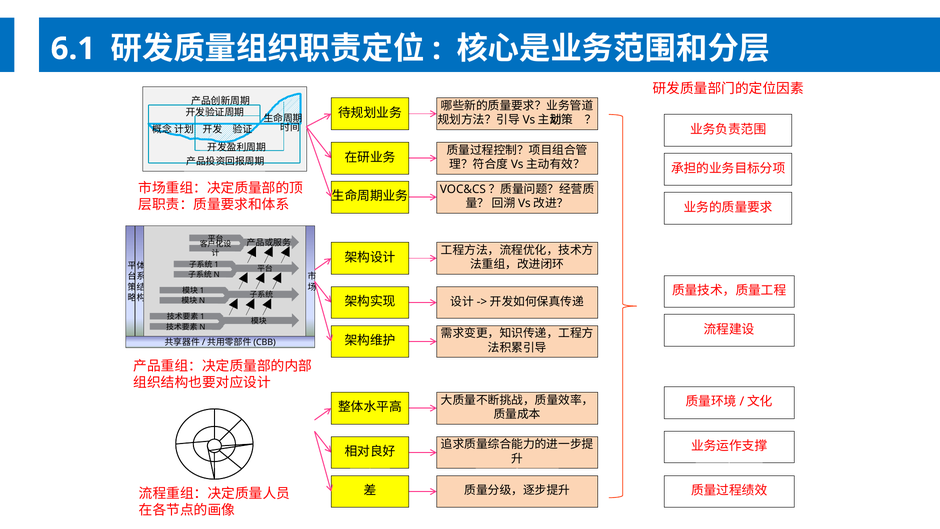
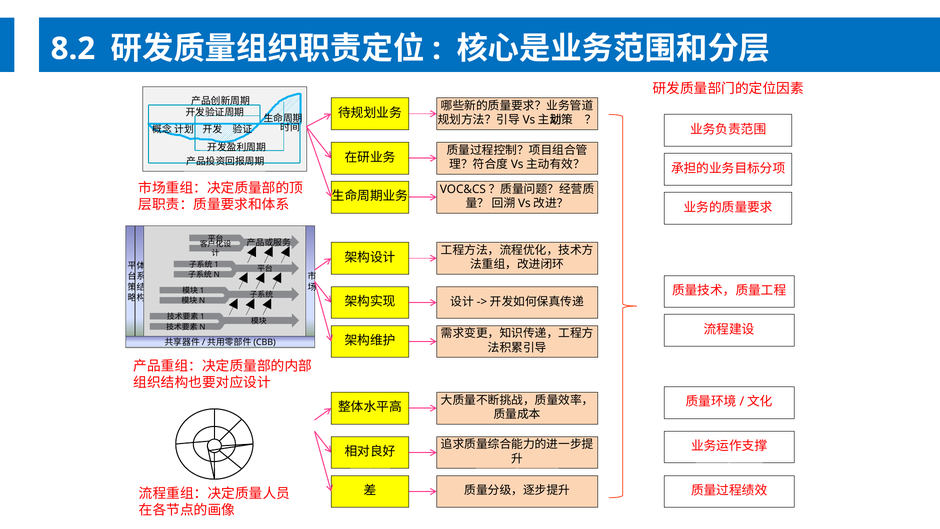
6.1: 6.1 -> 8.2
